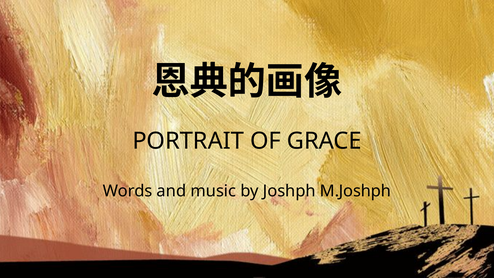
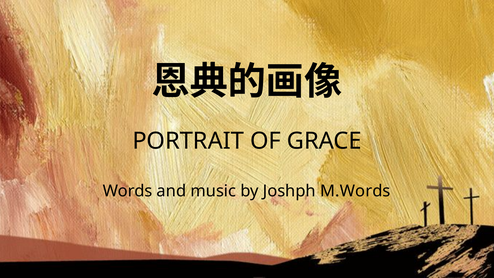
M.Joshph: M.Joshph -> M.Words
